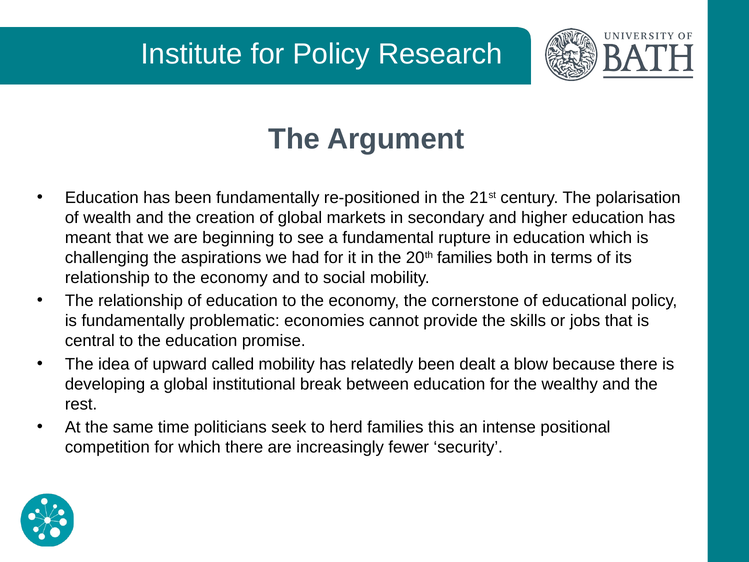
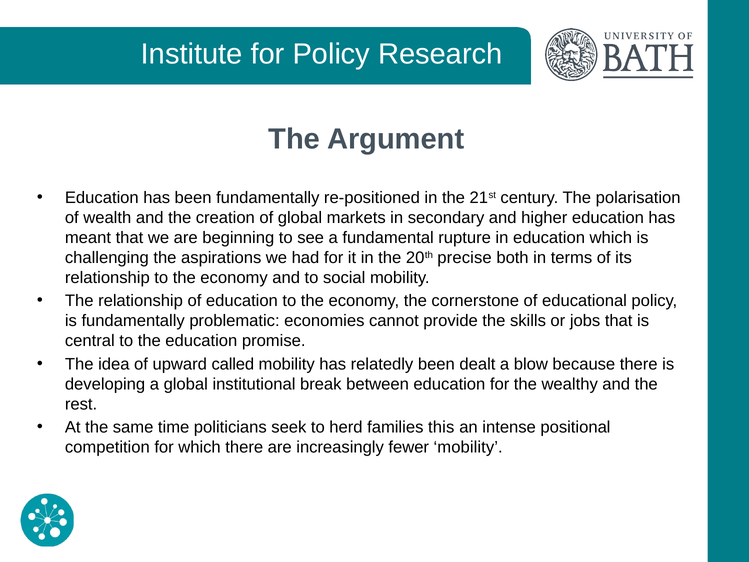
20th families: families -> precise
fewer security: security -> mobility
